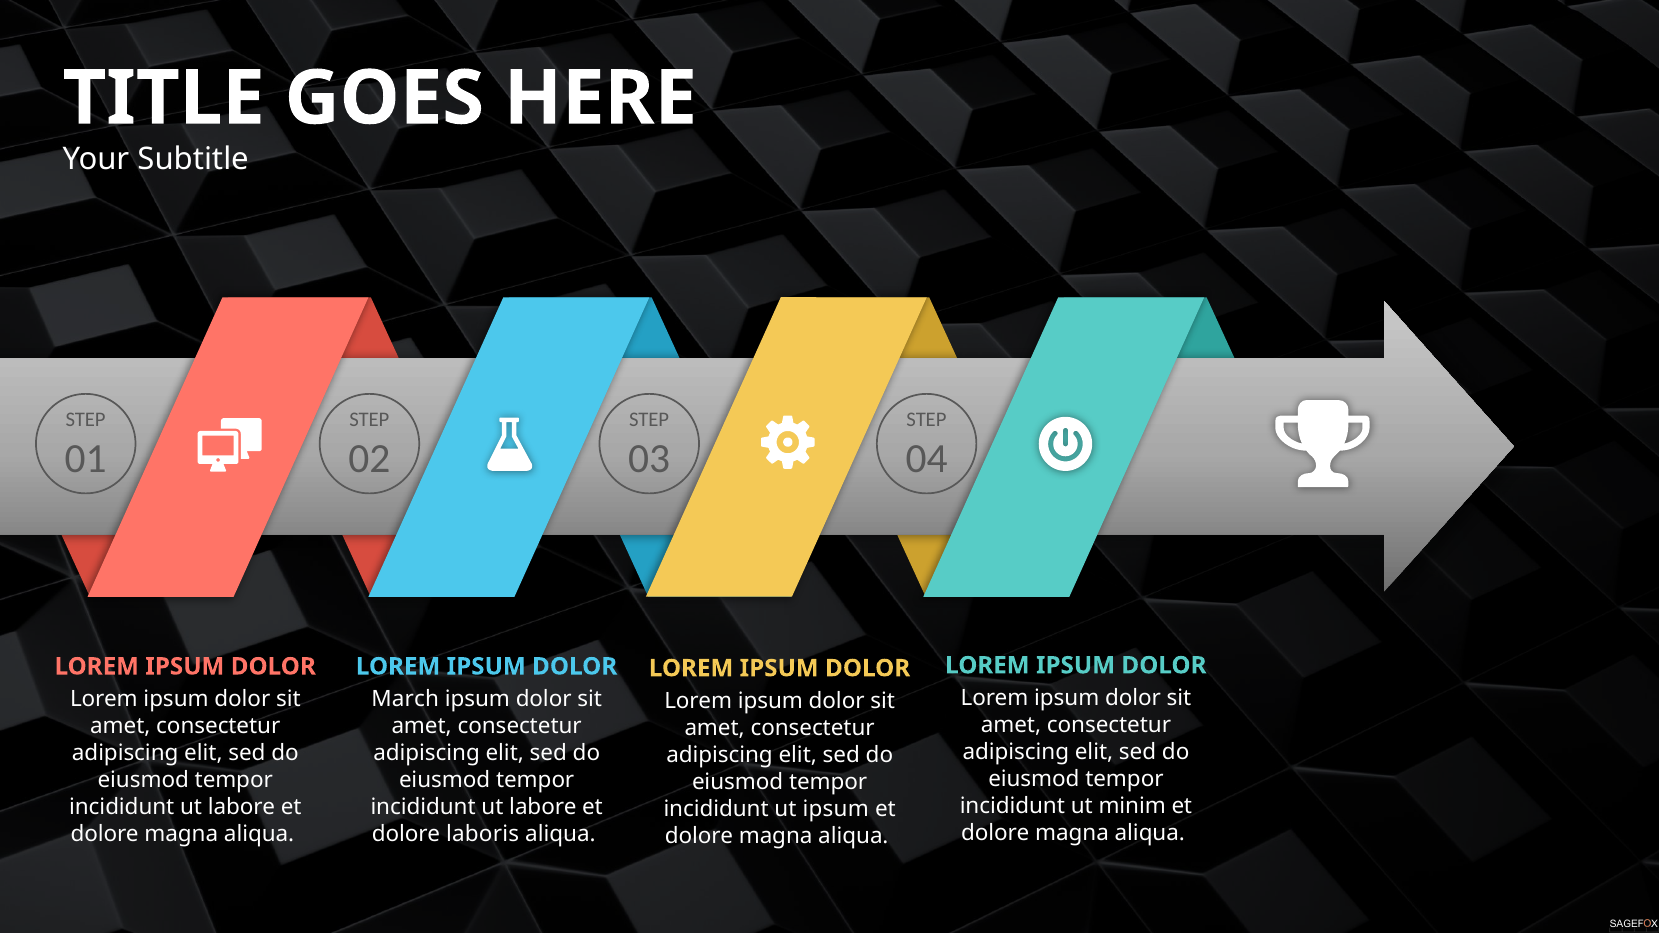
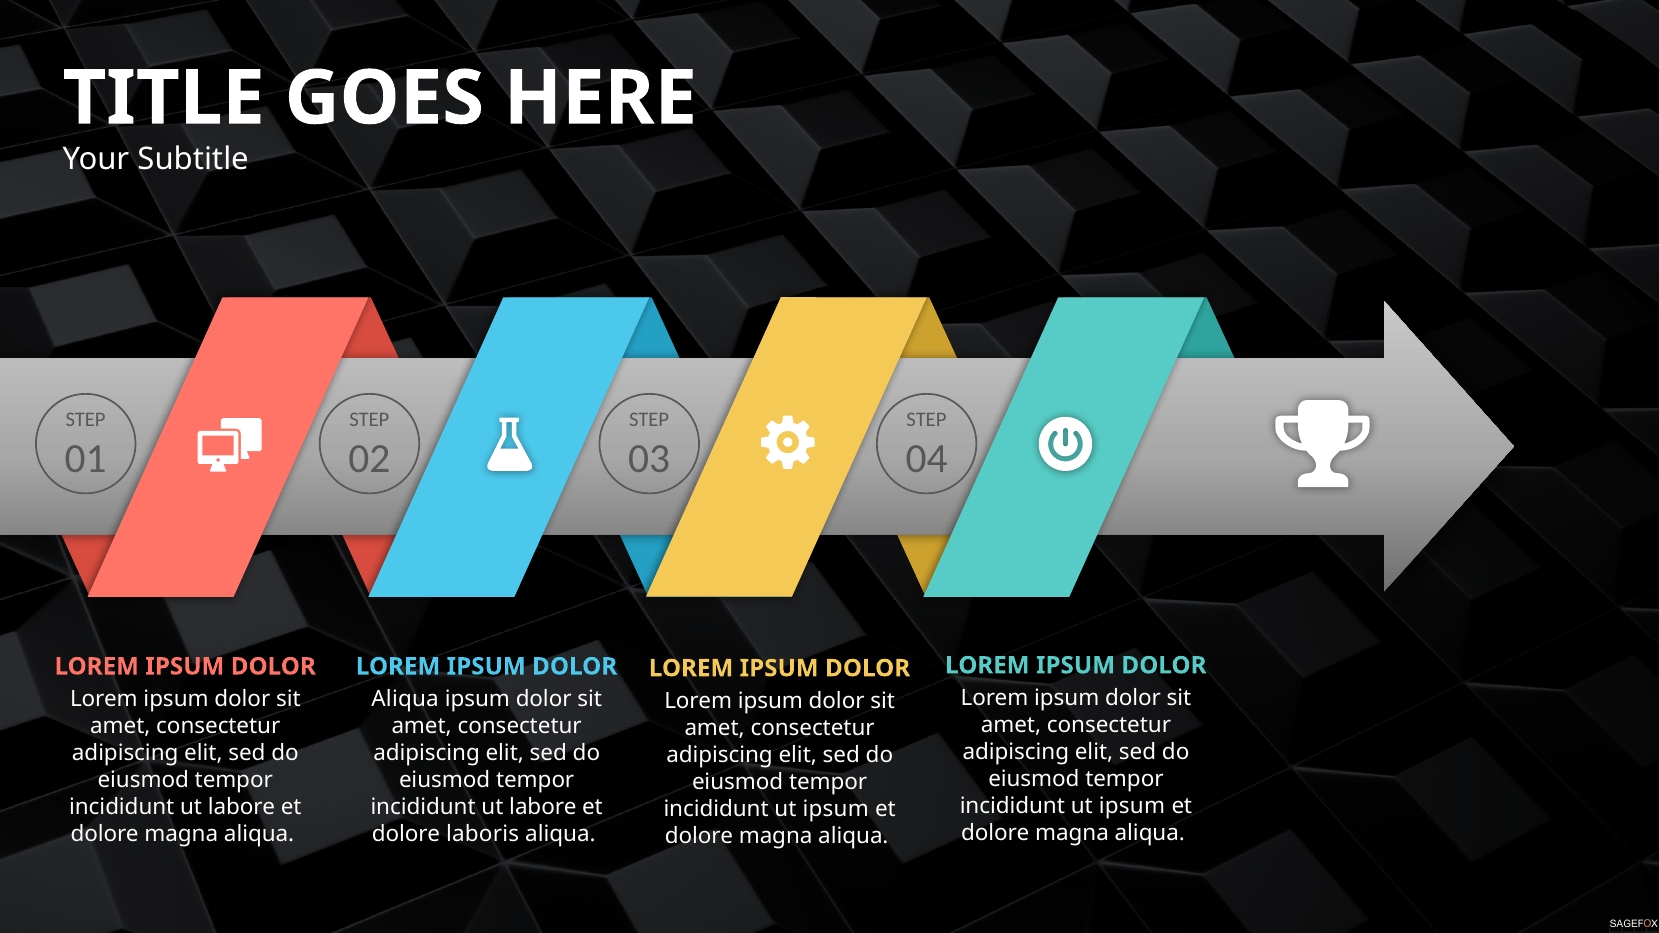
March at (405, 699): March -> Aliqua
minim at (1132, 806): minim -> ipsum
